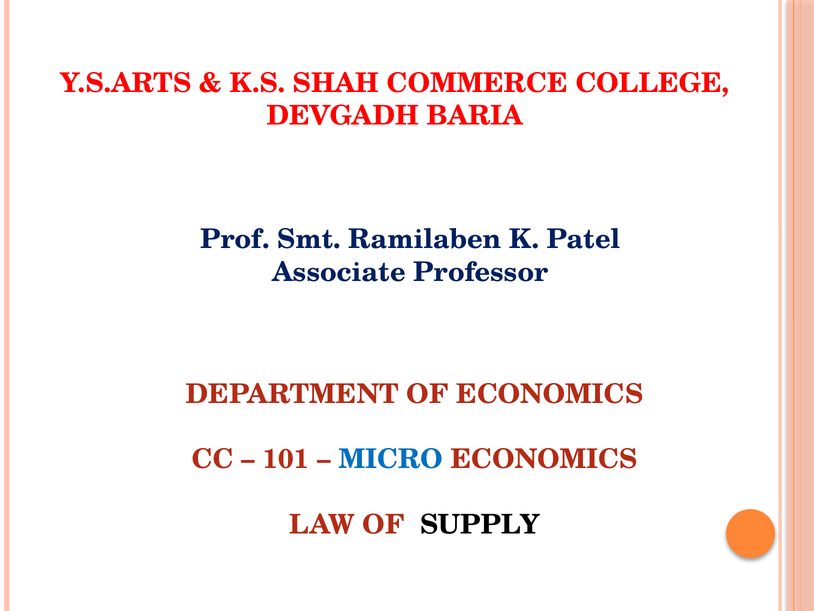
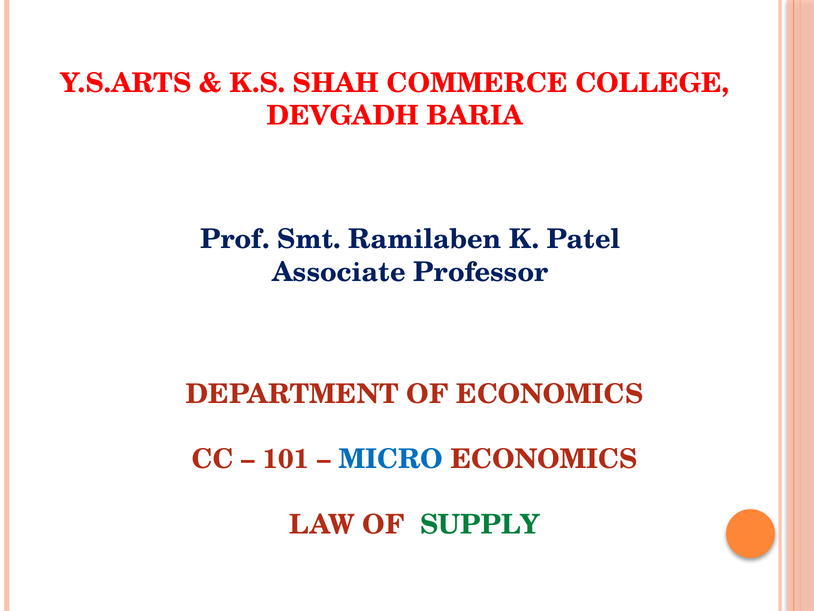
SUPPLY colour: black -> green
